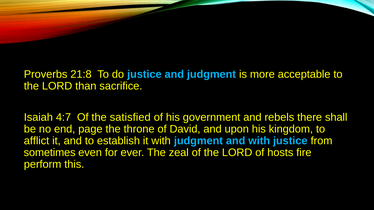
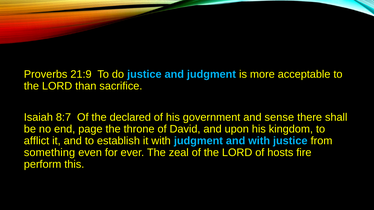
21:8: 21:8 -> 21:9
4:7: 4:7 -> 8:7
satisfied: satisfied -> declared
rebels: rebels -> sense
sometimes: sometimes -> something
